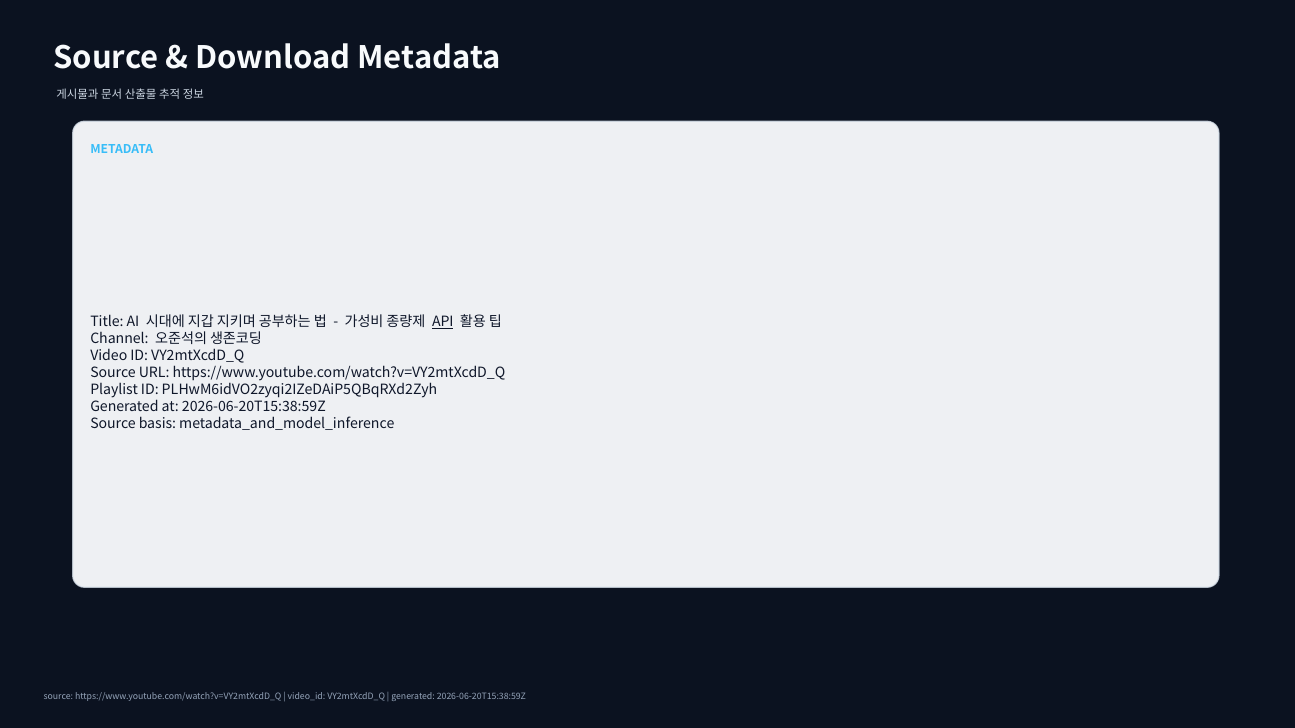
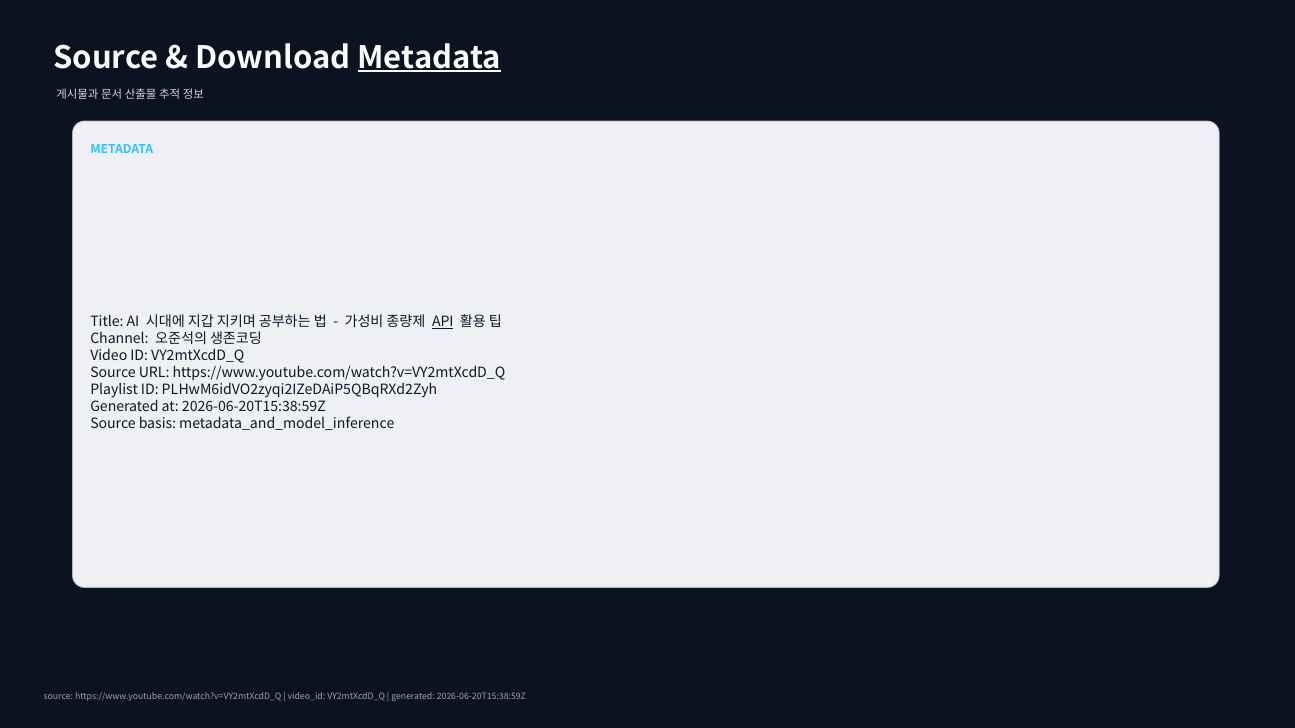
Metadata at (430, 58) underline: none -> present
